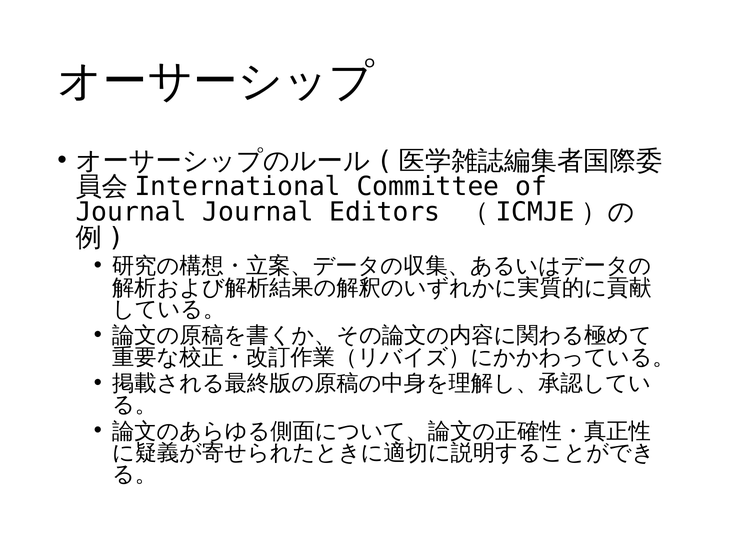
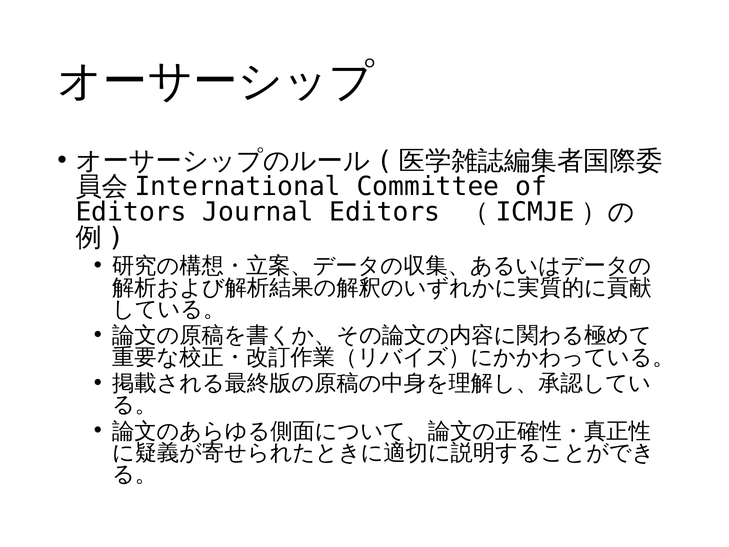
Journal at (131, 212): Journal -> Editors
